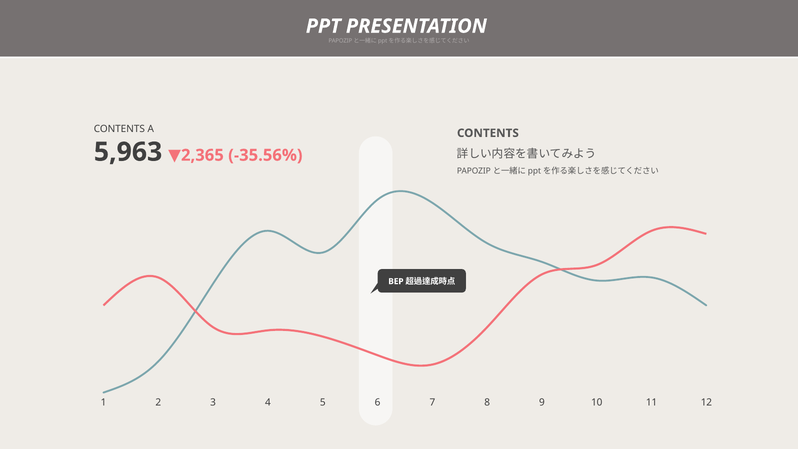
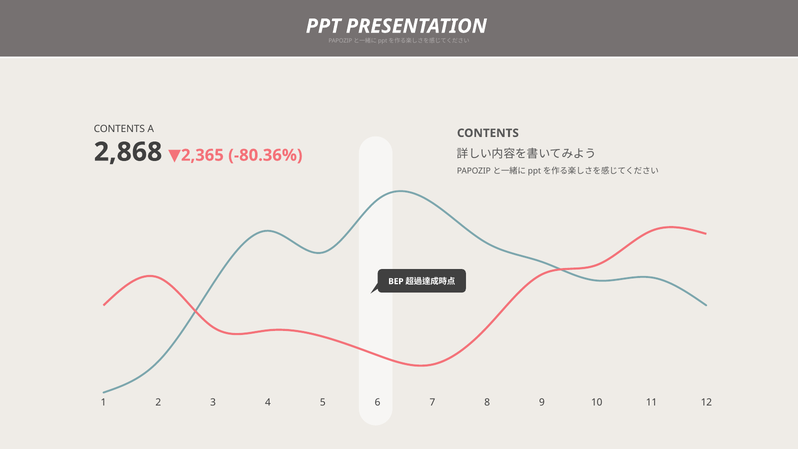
5,963: 5,963 -> 2,868
-35.56%: -35.56% -> -80.36%
